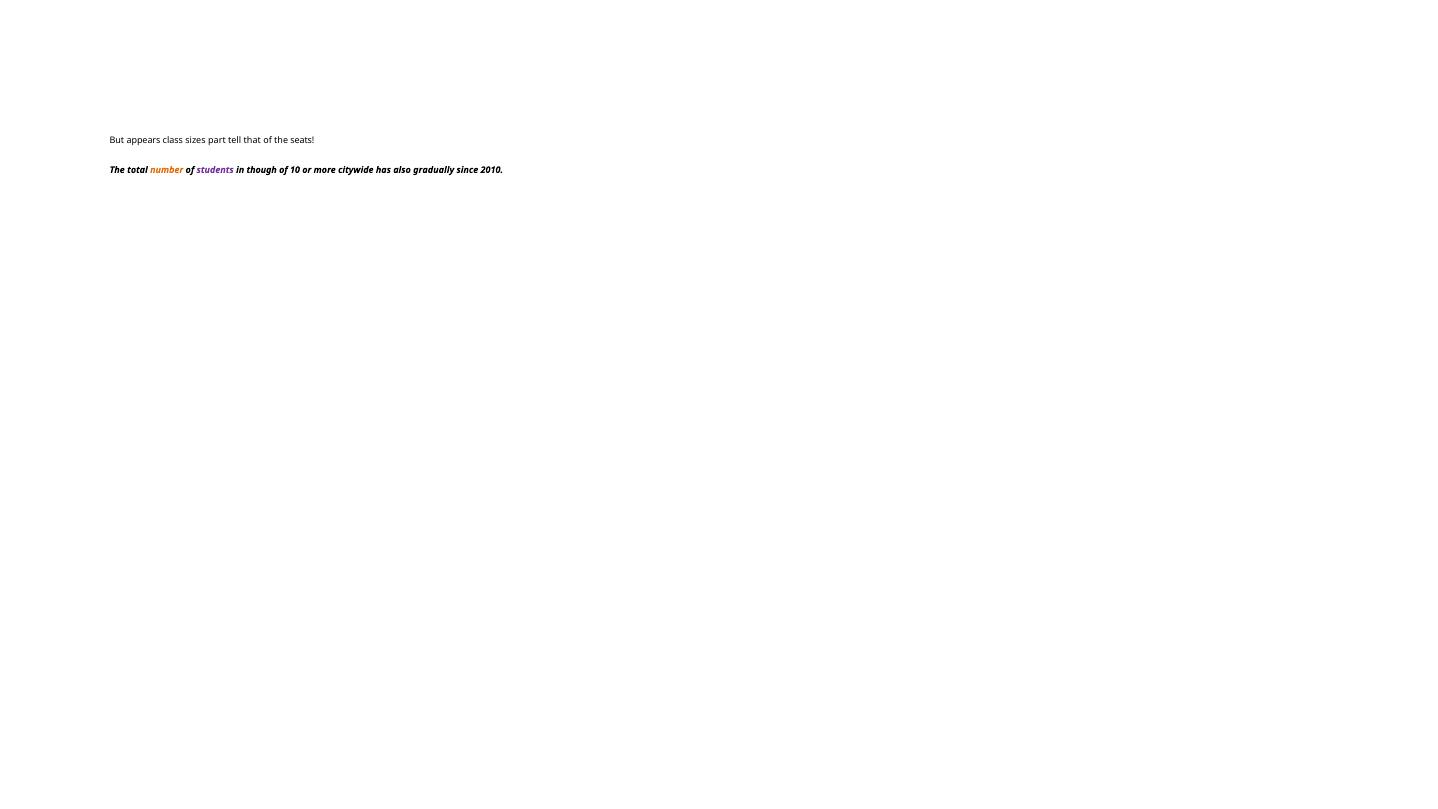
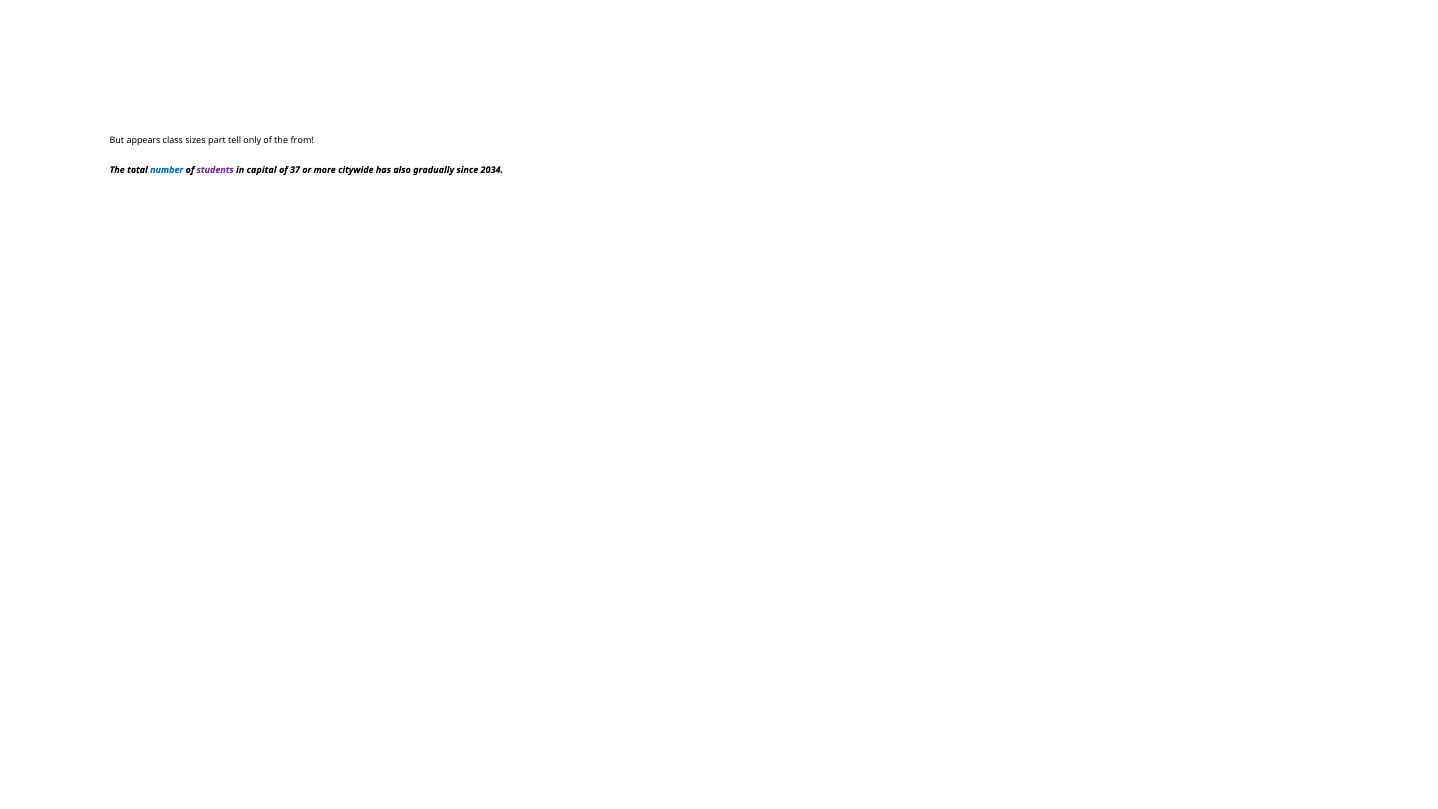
that: that -> only
seats: seats -> from
number colour: orange -> blue
though: though -> capital
10: 10 -> 37
2010: 2010 -> 2034
